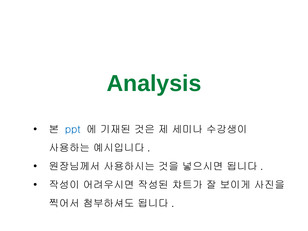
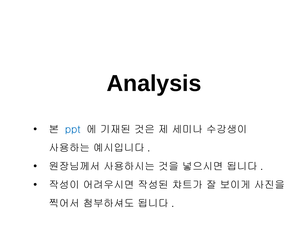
Analysis colour: green -> black
